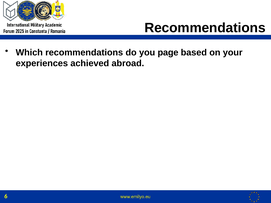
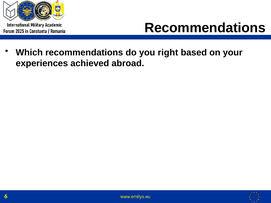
page: page -> right
